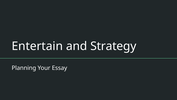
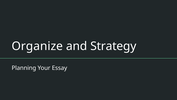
Entertain: Entertain -> Organize
